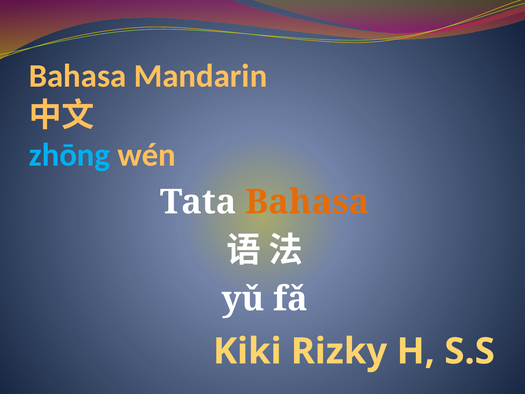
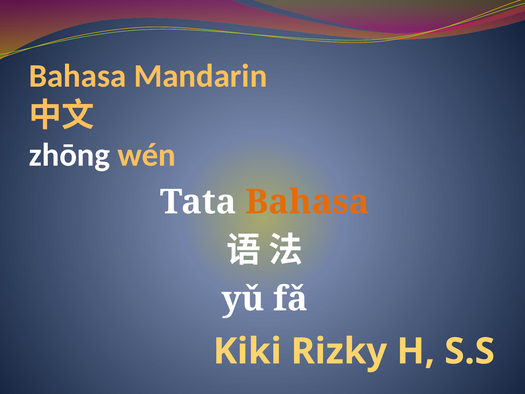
zhōng colour: light blue -> white
